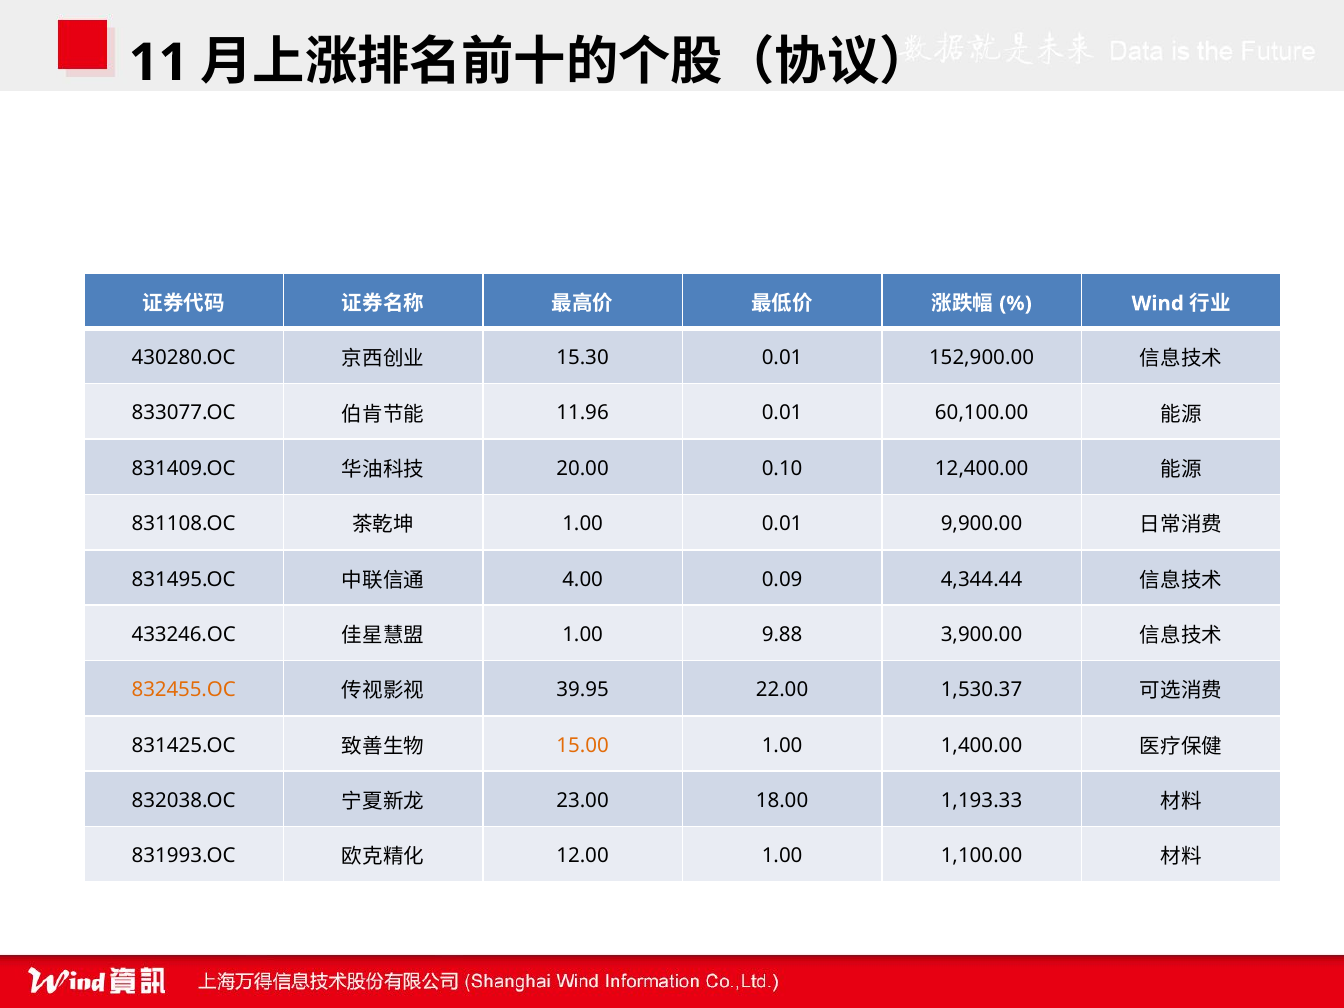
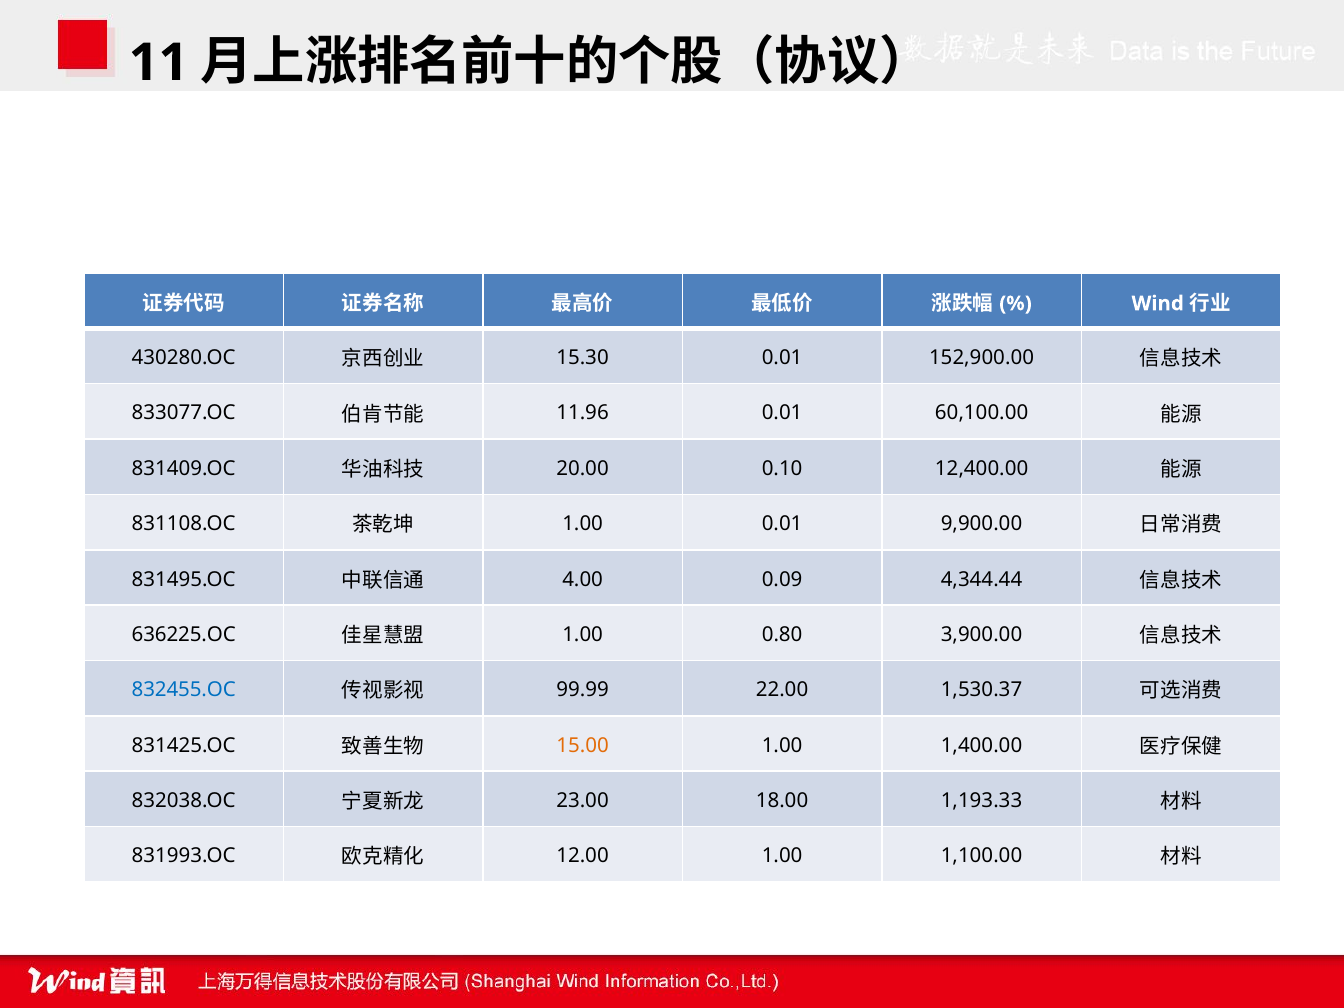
433246.OC: 433246.OC -> 636225.OC
9.88: 9.88 -> 0.80
832455.OC colour: orange -> blue
39.95: 39.95 -> 99.99
